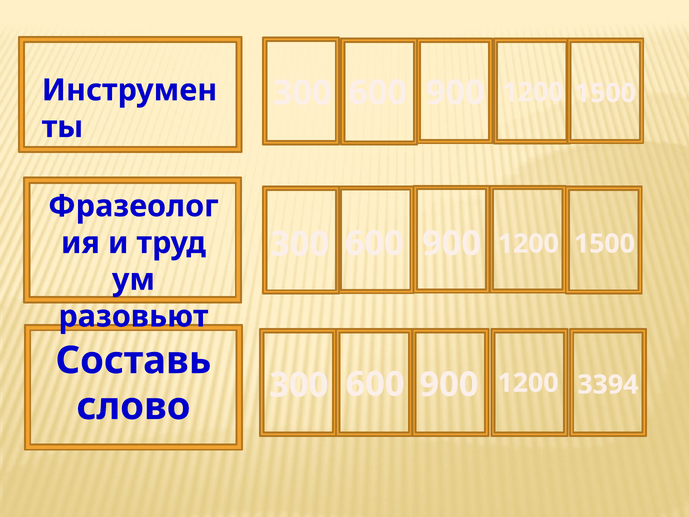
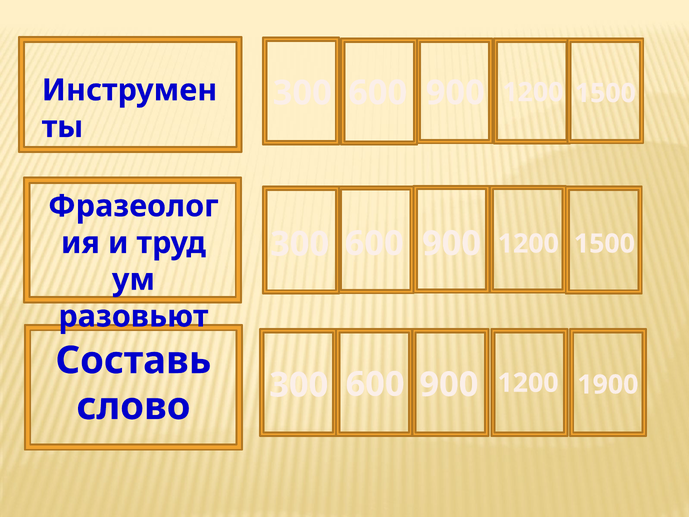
3394: 3394 -> 1900
